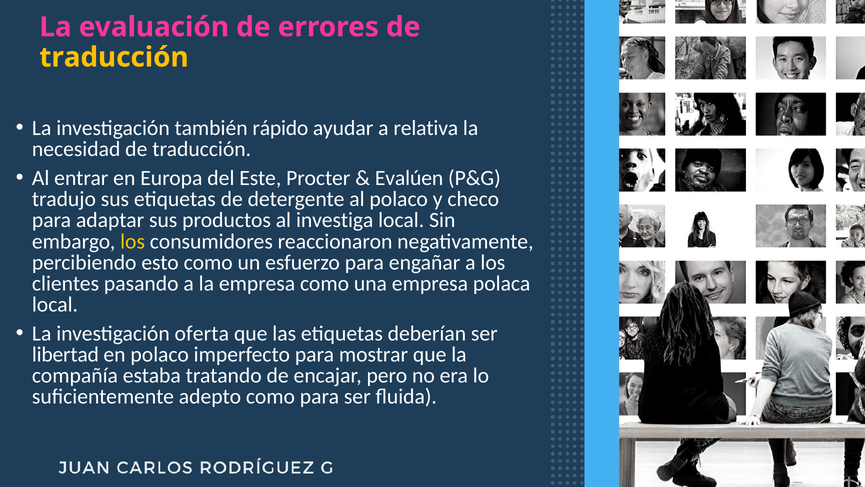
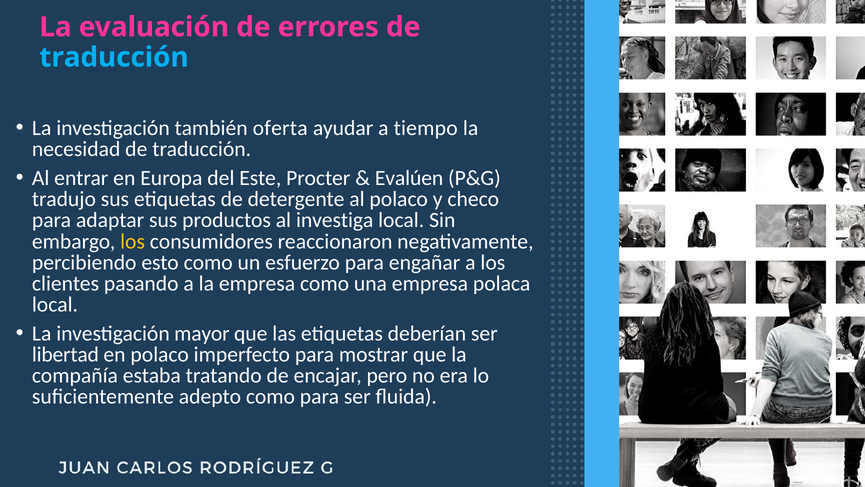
traducción at (114, 57) colour: yellow -> light blue
rápido: rápido -> oferta
relativa: relativa -> tiempo
oferta: oferta -> mayor
